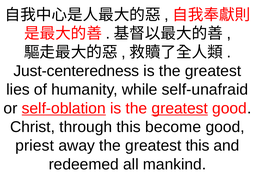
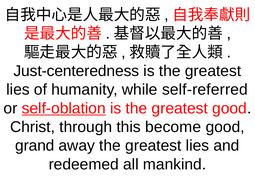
self-unafraid: self-unafraid -> self-referred
greatest at (180, 108) underline: present -> none
priest: priest -> grand
away the greatest this: this -> lies
